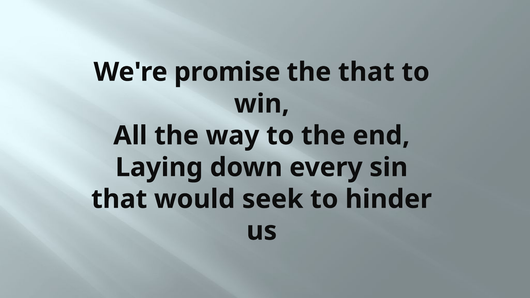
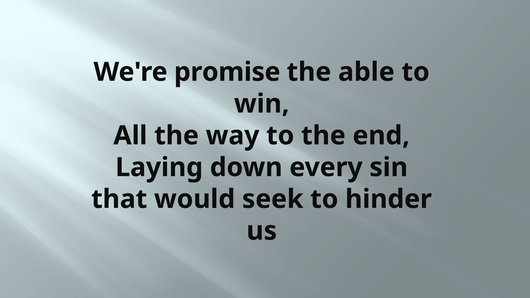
the that: that -> able
